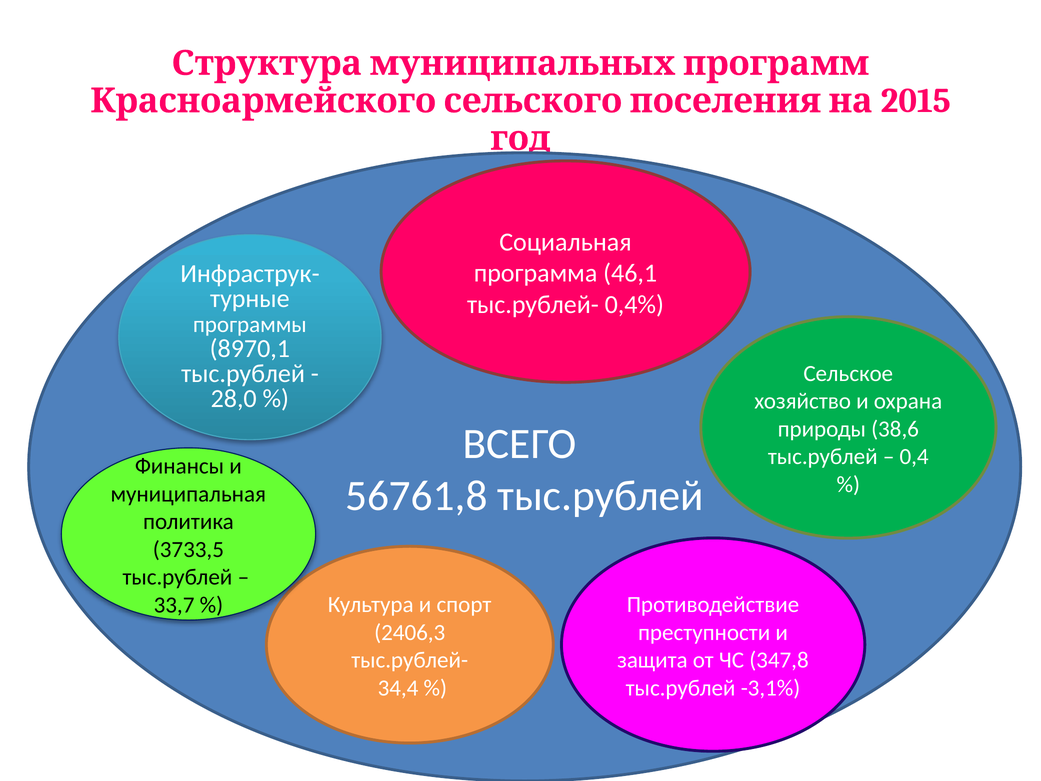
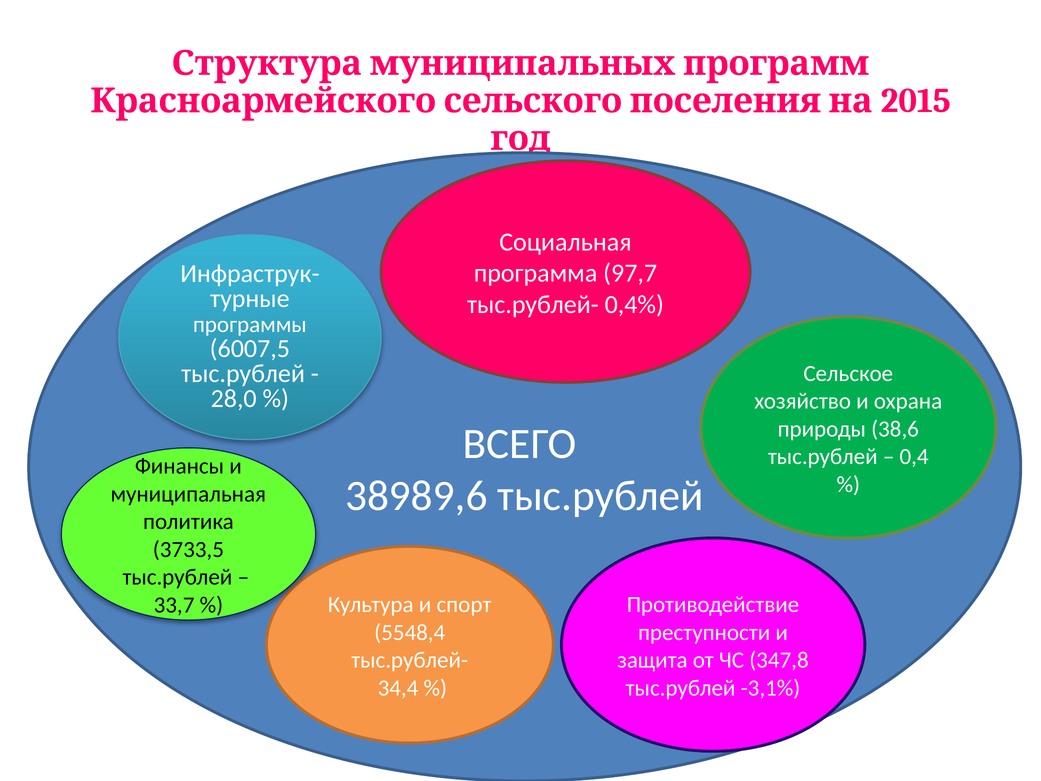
46,1: 46,1 -> 97,7
8970,1: 8970,1 -> 6007,5
56761,8: 56761,8 -> 38989,6
2406,3: 2406,3 -> 5548,4
